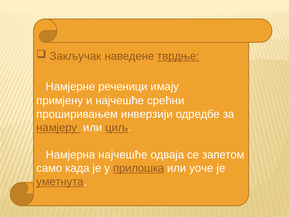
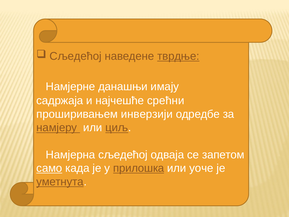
Закључак at (76, 56): Закључак -> Сљедећој
реченици: реченици -> данашњи
примјену: примјену -> садржаја
Намјерна најчешће: најчешће -> сљедећој
само underline: none -> present
